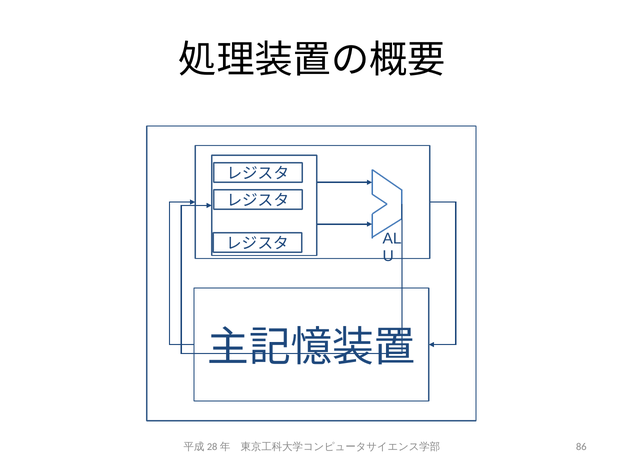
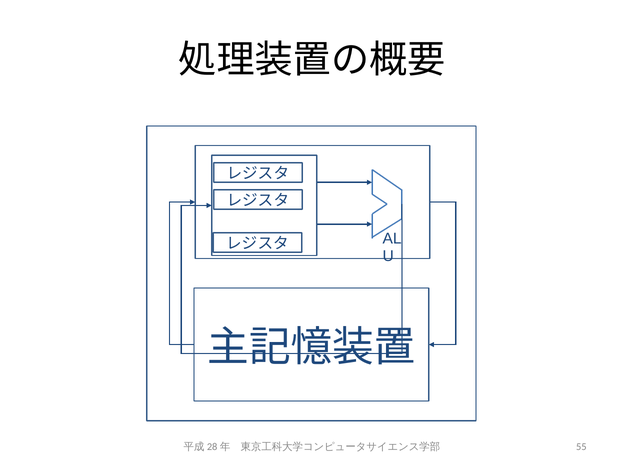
86: 86 -> 55
